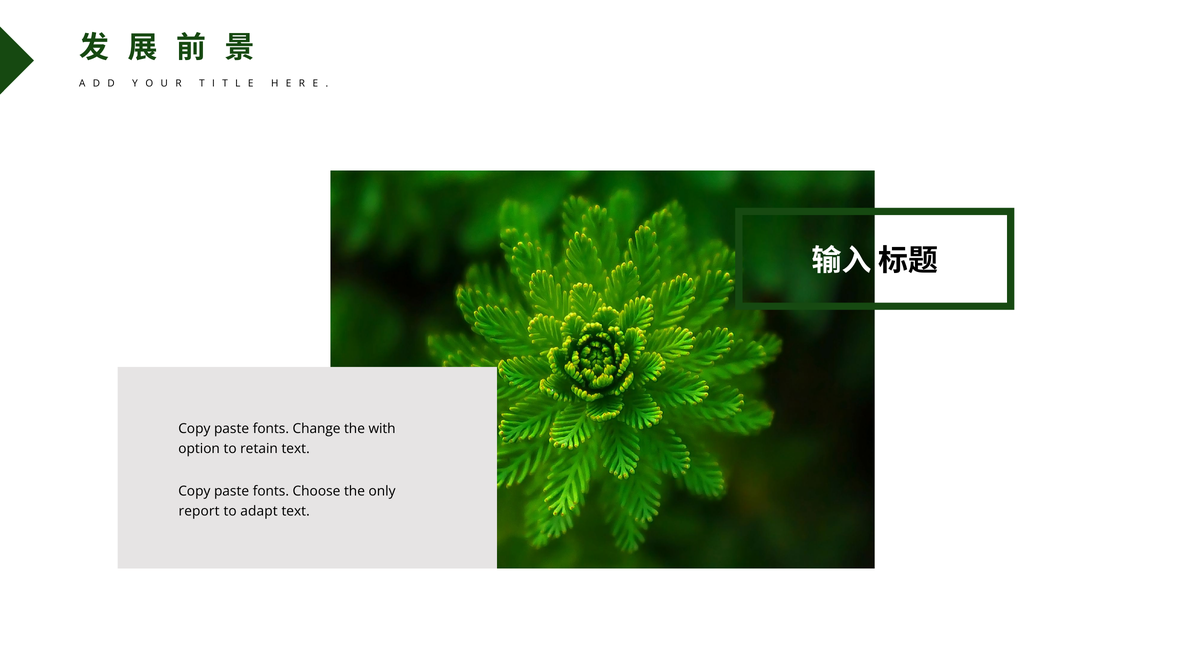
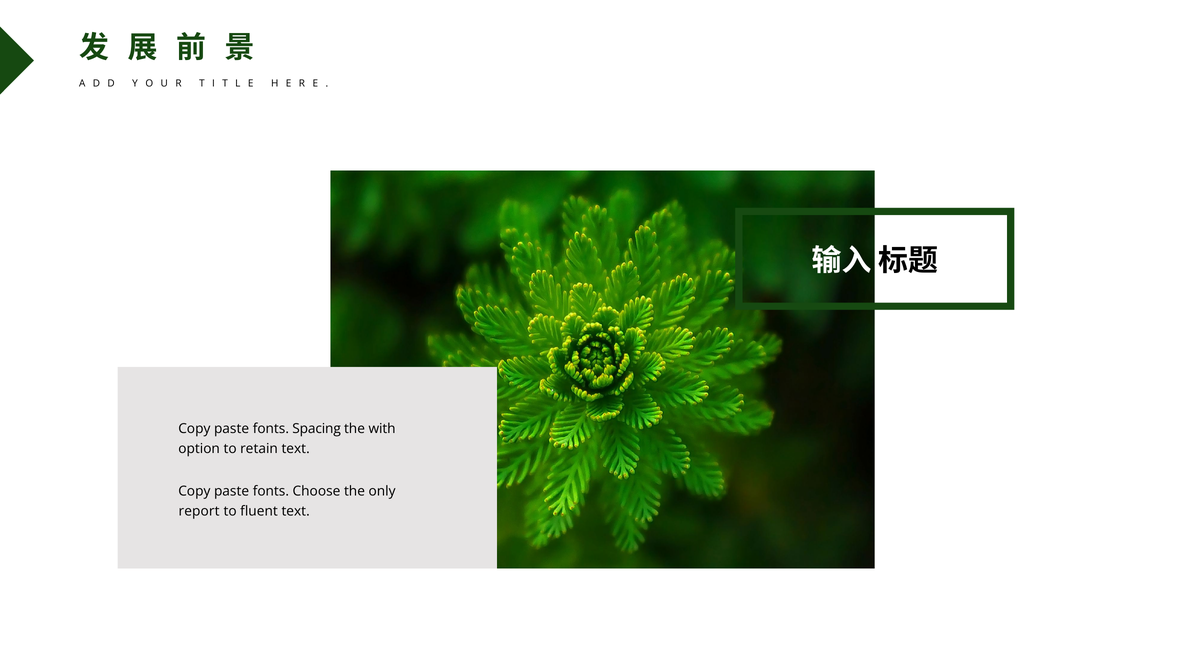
Change: Change -> Spacing
adapt: adapt -> fluent
